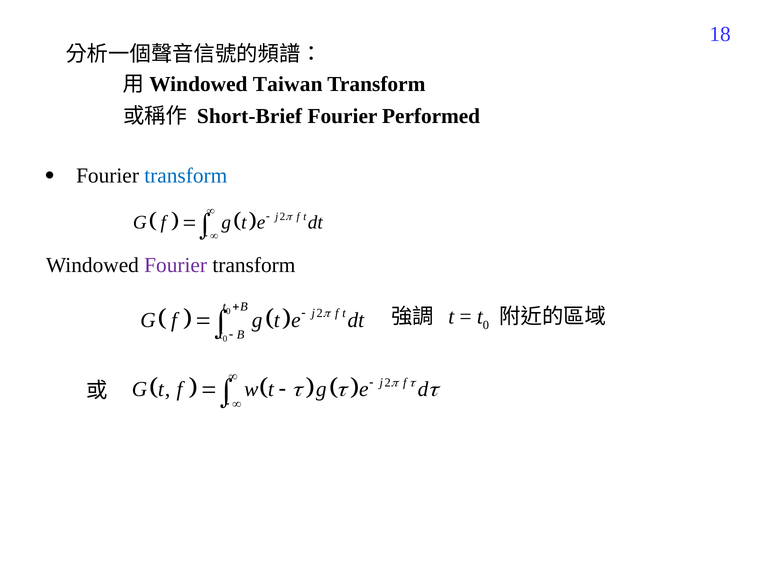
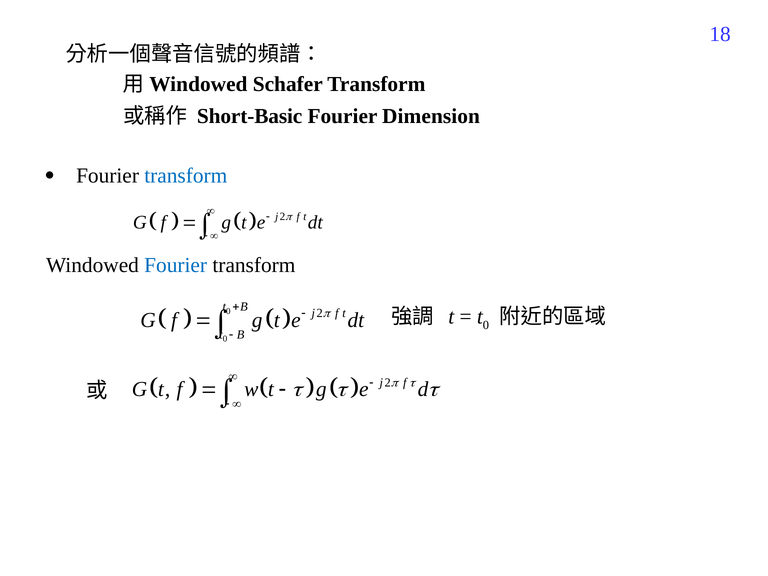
Taiwan: Taiwan -> Schafer
Short-Brief: Short-Brief -> Short-Basic
Performed: Performed -> Dimension
Fourier at (176, 265) colour: purple -> blue
